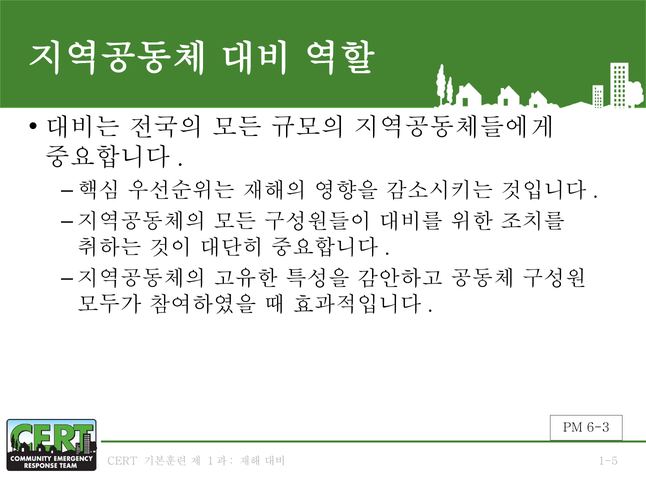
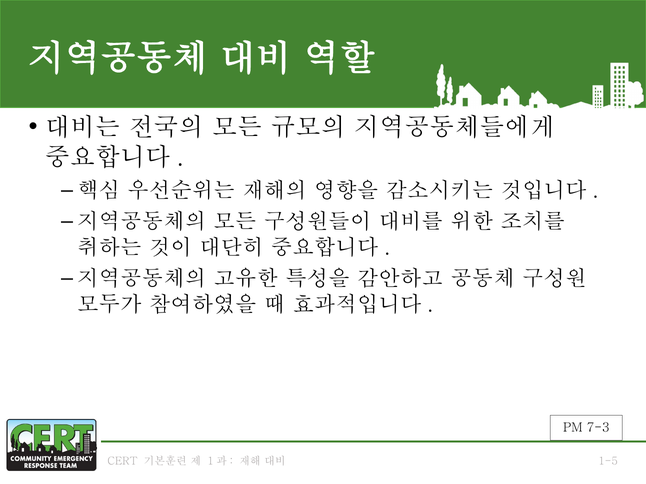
6-3: 6-3 -> 7-3
